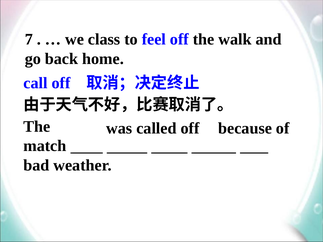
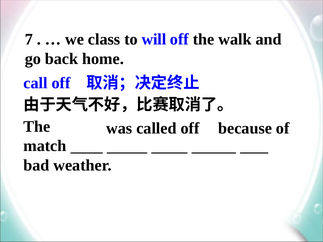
feel: feel -> will
